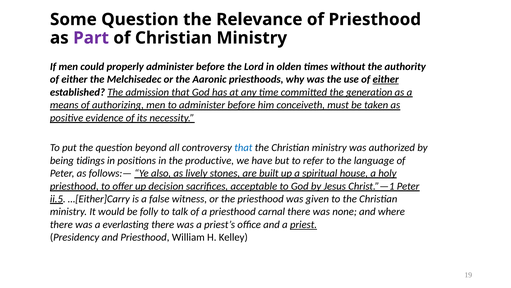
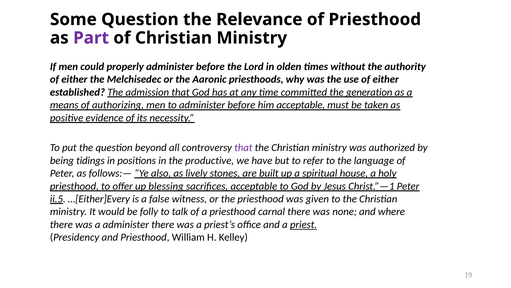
either at (386, 79) underline: present -> none
him conceiveth: conceiveth -> acceptable
that at (243, 147) colour: blue -> purple
decision: decision -> blessing
…[Either]Carry: …[Either]Carry -> …[Either]Every
a everlasting: everlasting -> administer
